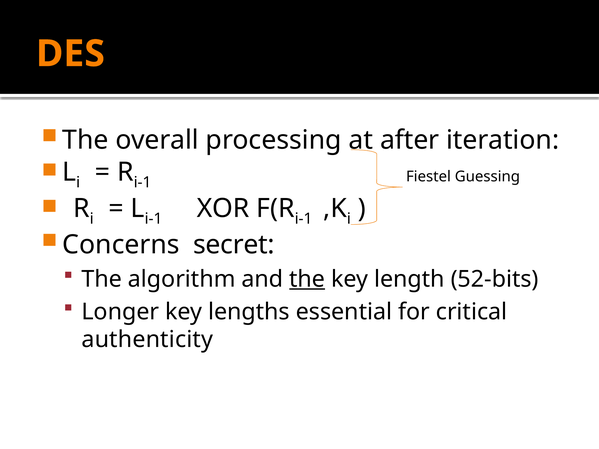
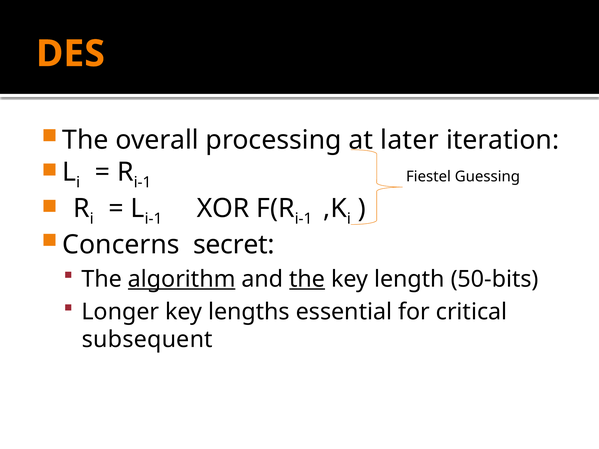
after: after -> later
algorithm underline: none -> present
52-bits: 52-bits -> 50-bits
authenticity: authenticity -> subsequent
